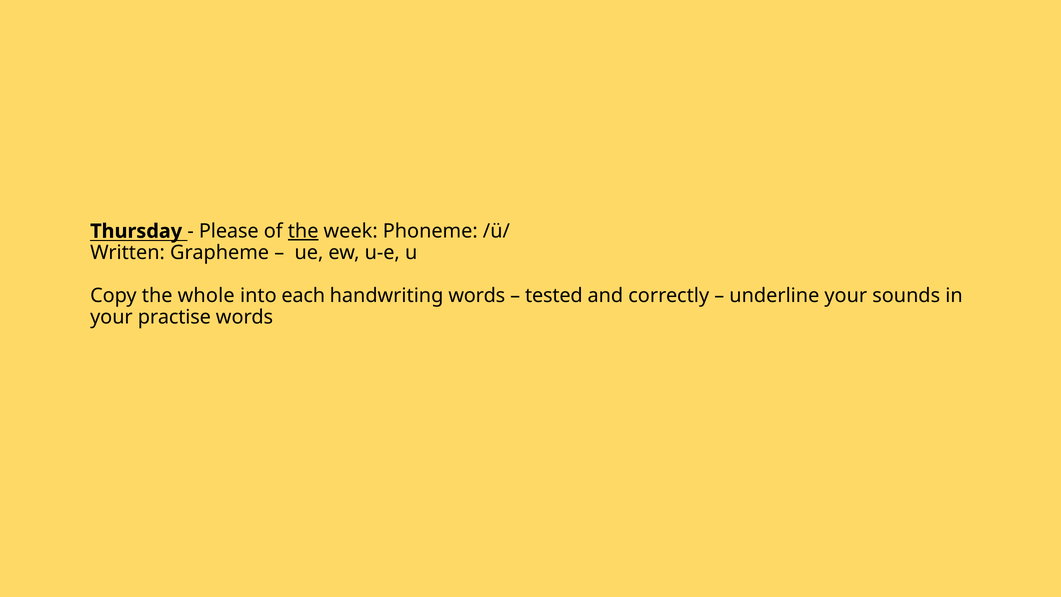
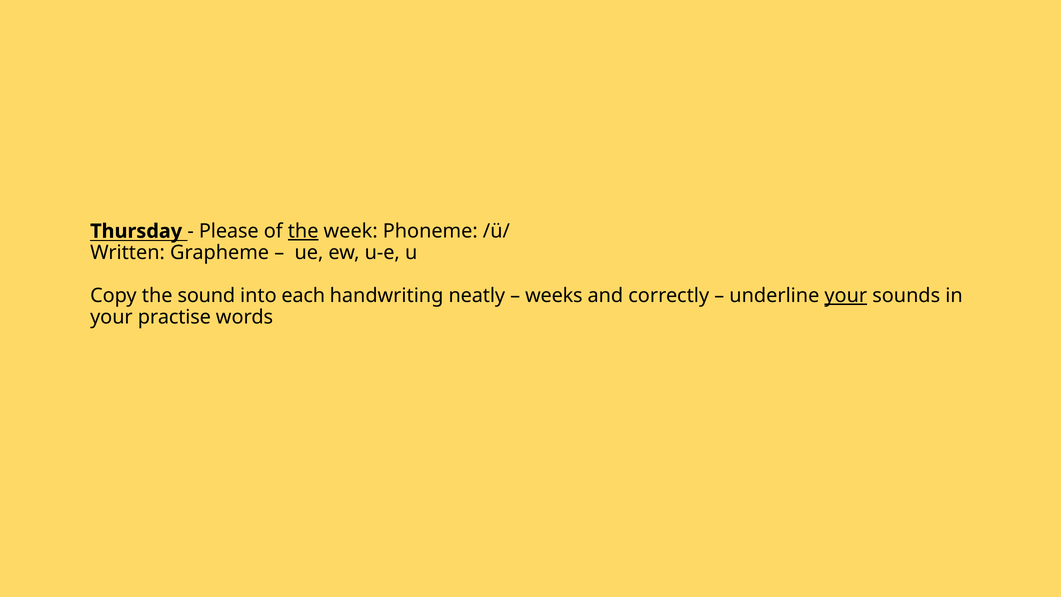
whole: whole -> sound
handwriting words: words -> neatly
tested: tested -> weeks
your at (846, 296) underline: none -> present
